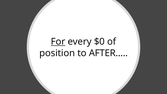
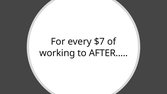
For underline: present -> none
$0: $0 -> $7
position: position -> working
